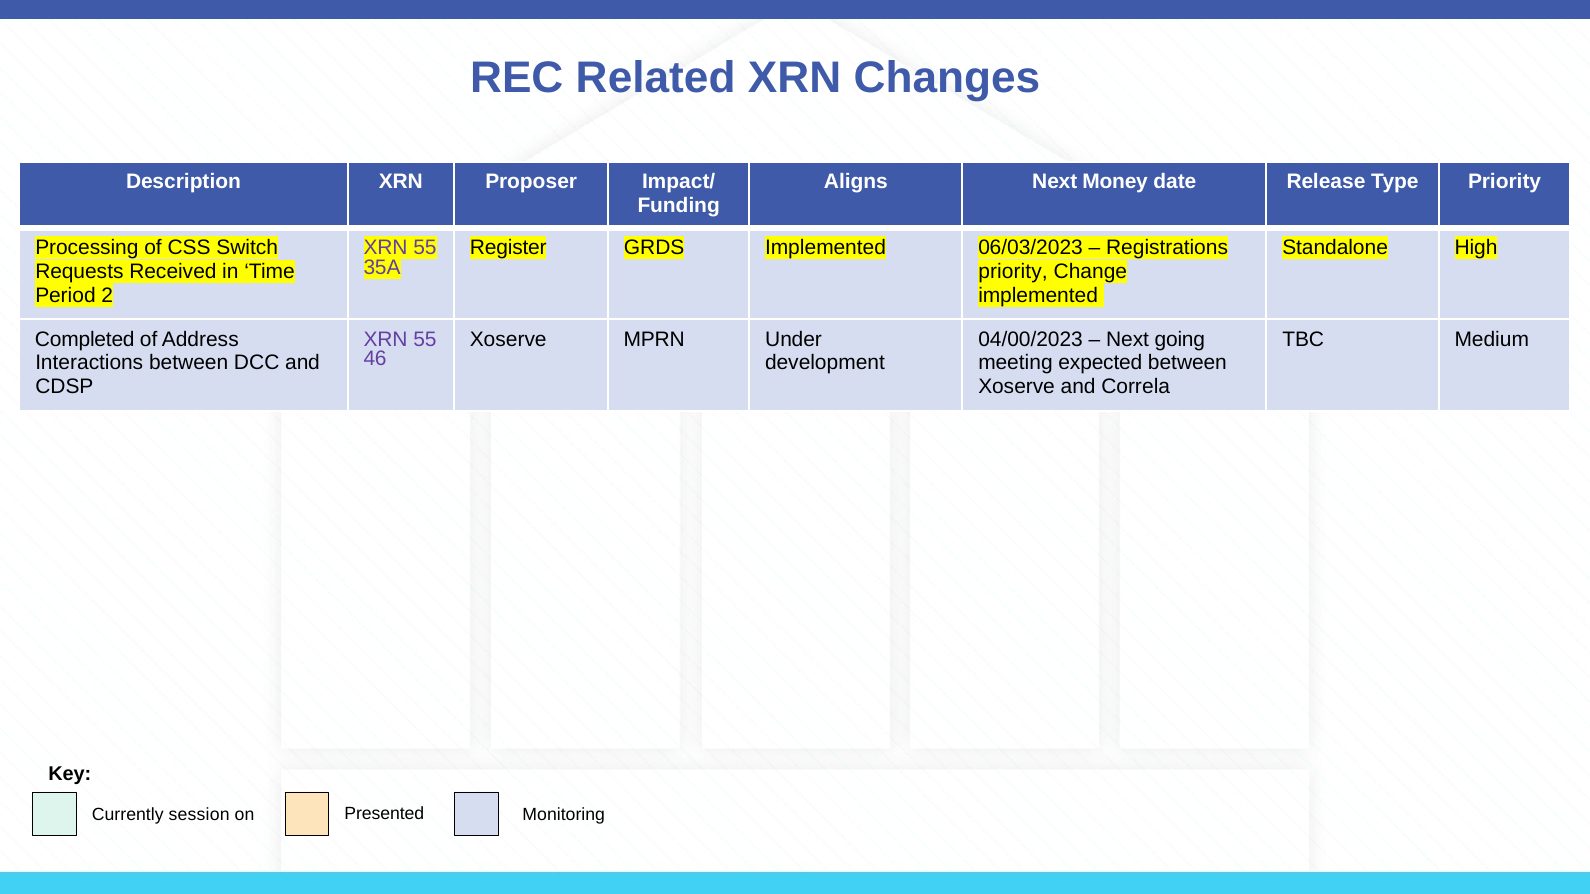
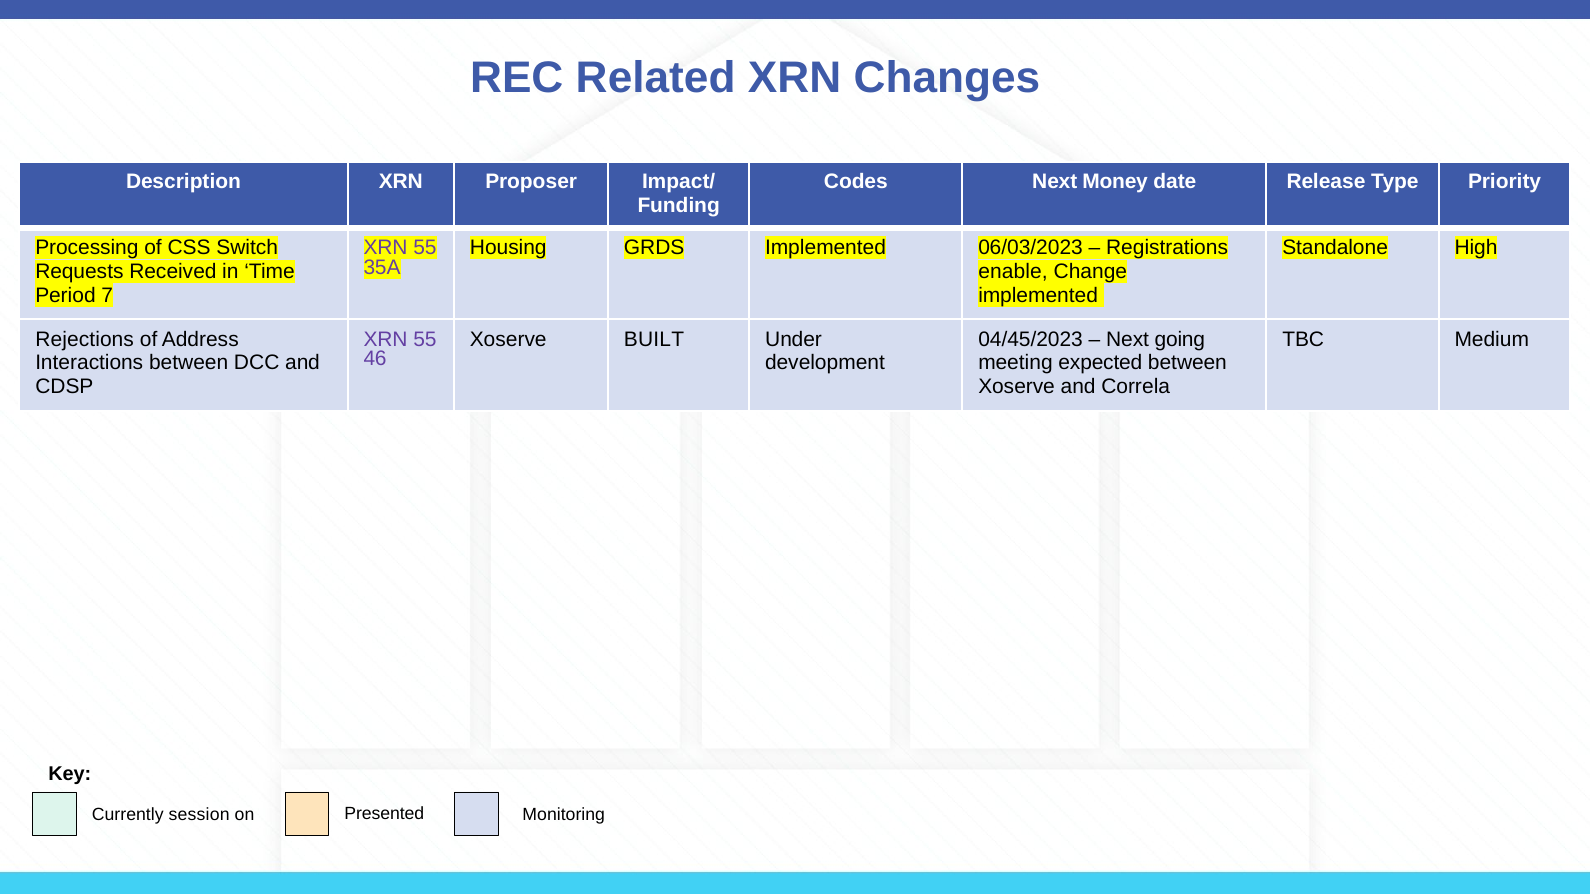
Aligns: Aligns -> Codes
Register: Register -> Housing
priority at (1013, 272): priority -> enable
2: 2 -> 7
Completed: Completed -> Rejections
MPRN: MPRN -> BUILT
04/00/2023: 04/00/2023 -> 04/45/2023
